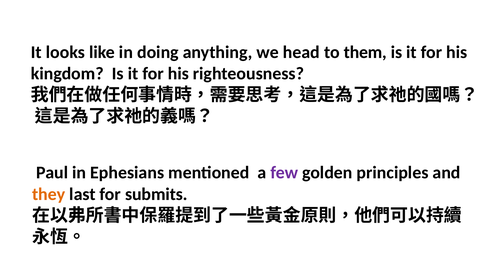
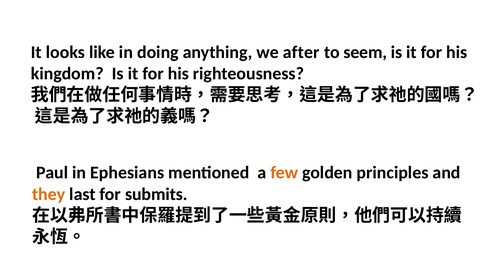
head: head -> after
them: them -> seem
few colour: purple -> orange
